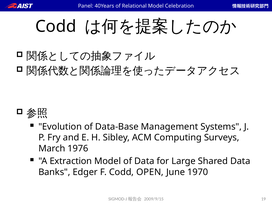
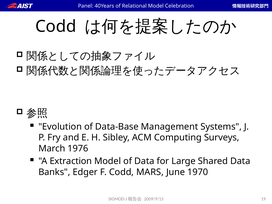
OPEN: OPEN -> MARS
